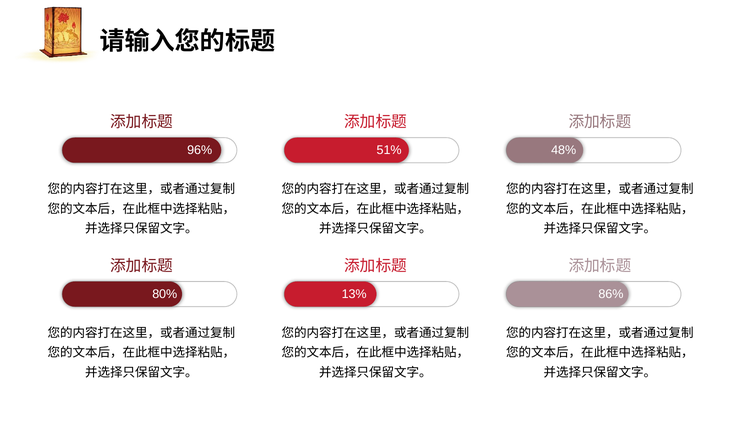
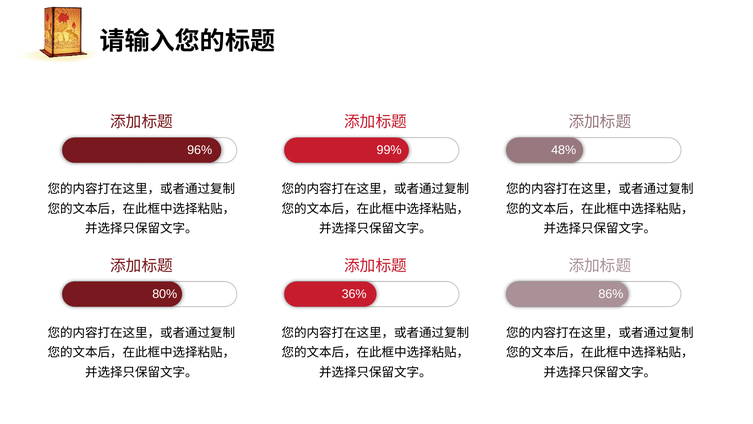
51%: 51% -> 99%
13%: 13% -> 36%
